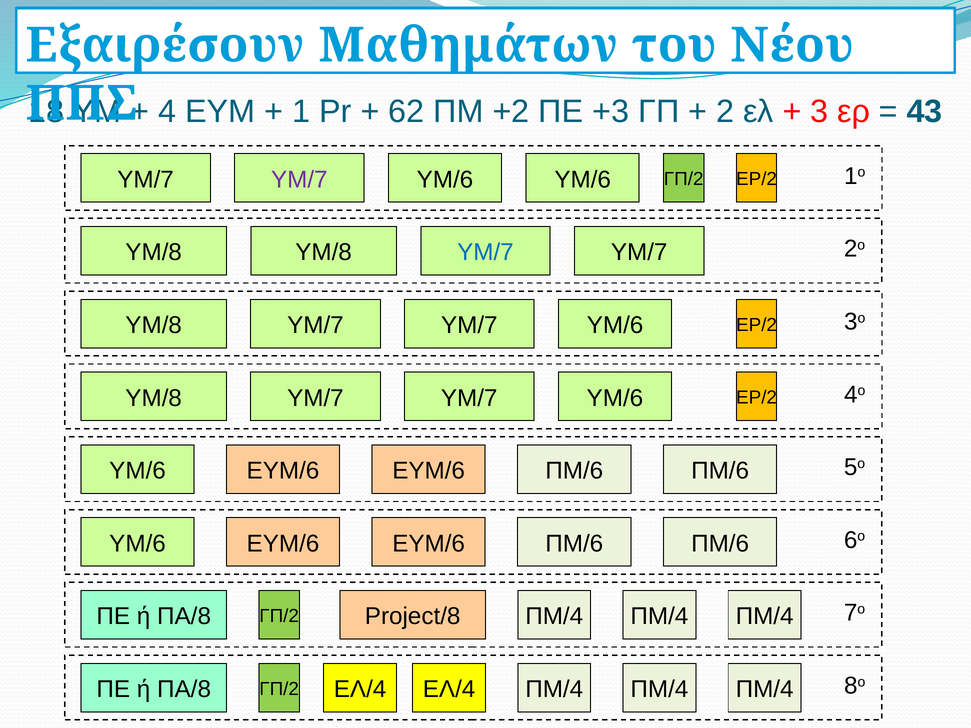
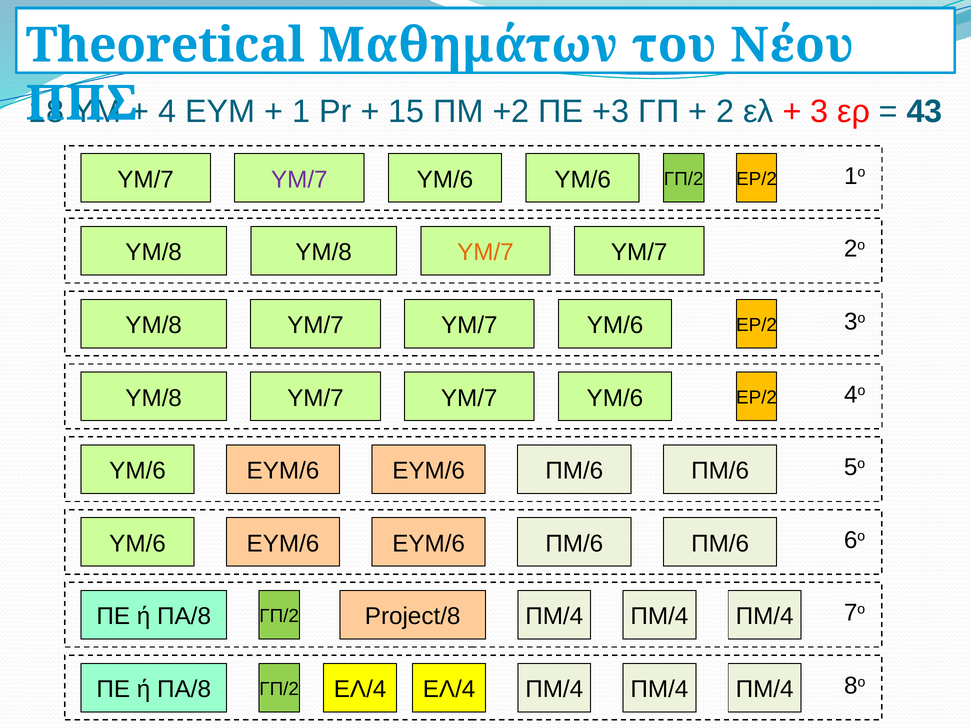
Εξαιρέσουν: Εξαιρέσουν -> Theoretical
62: 62 -> 15
ΥΜ/7 at (485, 253) colour: blue -> orange
